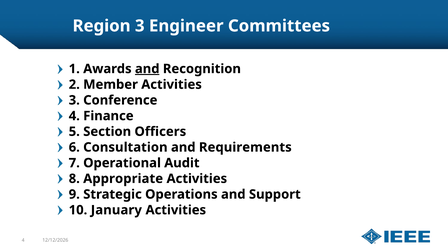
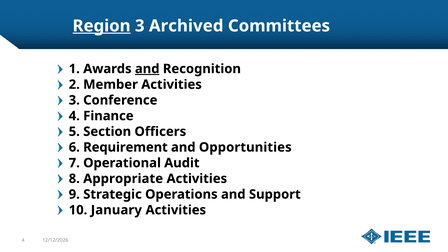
Region underline: none -> present
Engineer: Engineer -> Archived
Consultation: Consultation -> Requirement
Requirements: Requirements -> Opportunities
